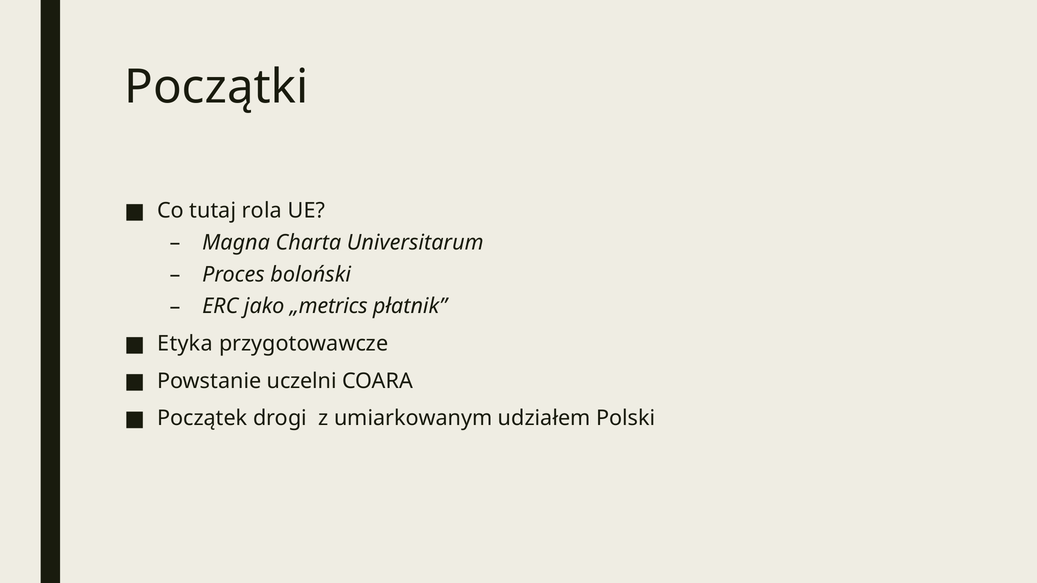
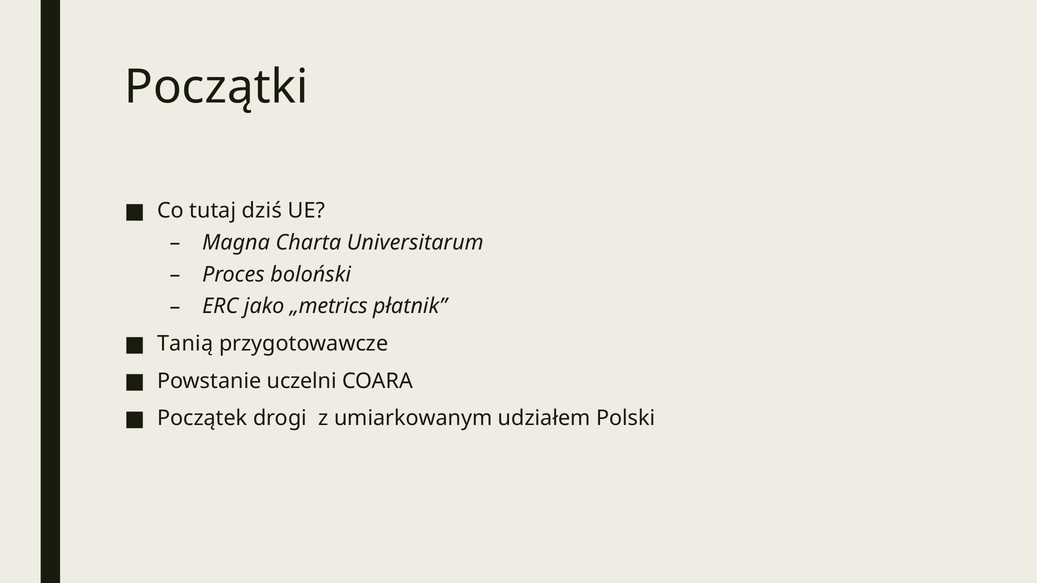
rola: rola -> dziś
Etyka: Etyka -> Tanią
